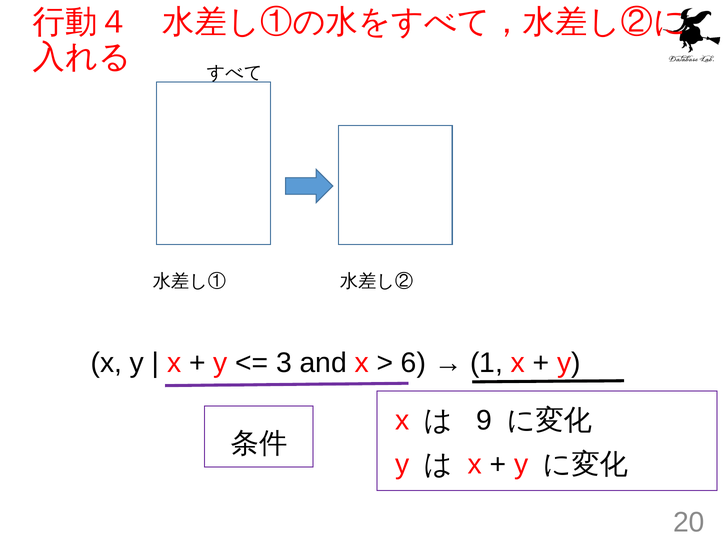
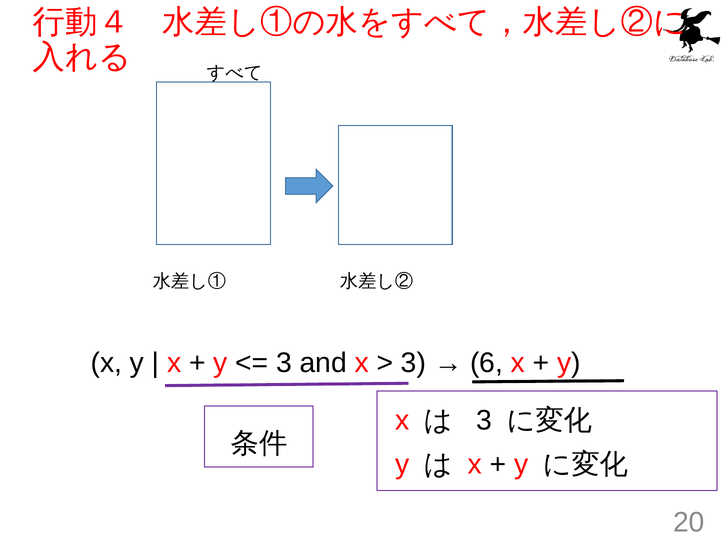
6 at (414, 363): 6 -> 3
1: 1 -> 6
9 at (484, 420): 9 -> 3
